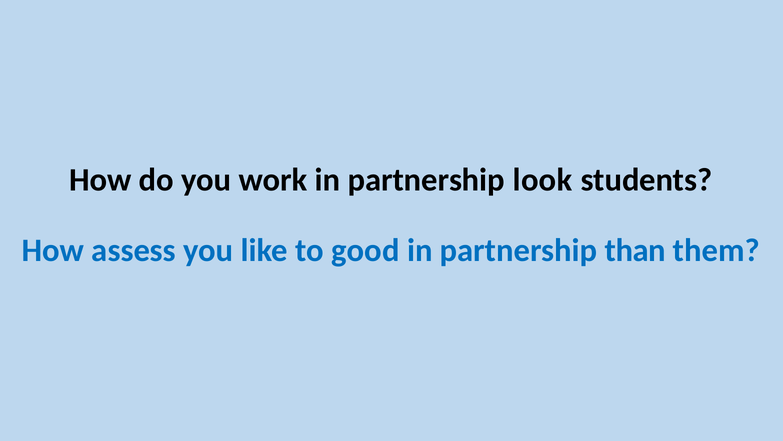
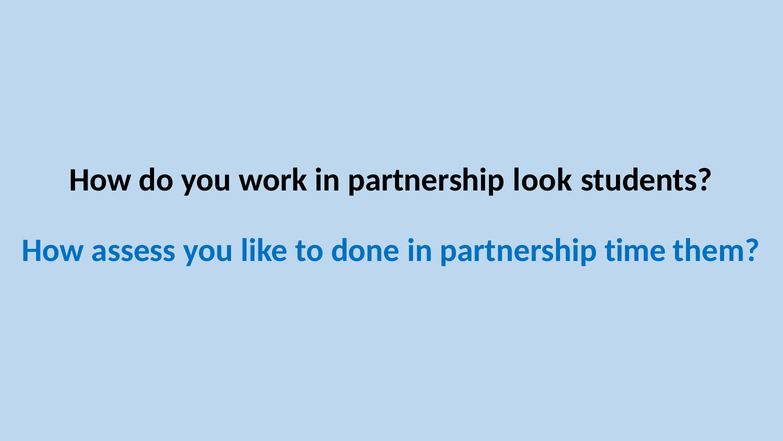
good: good -> done
than: than -> time
